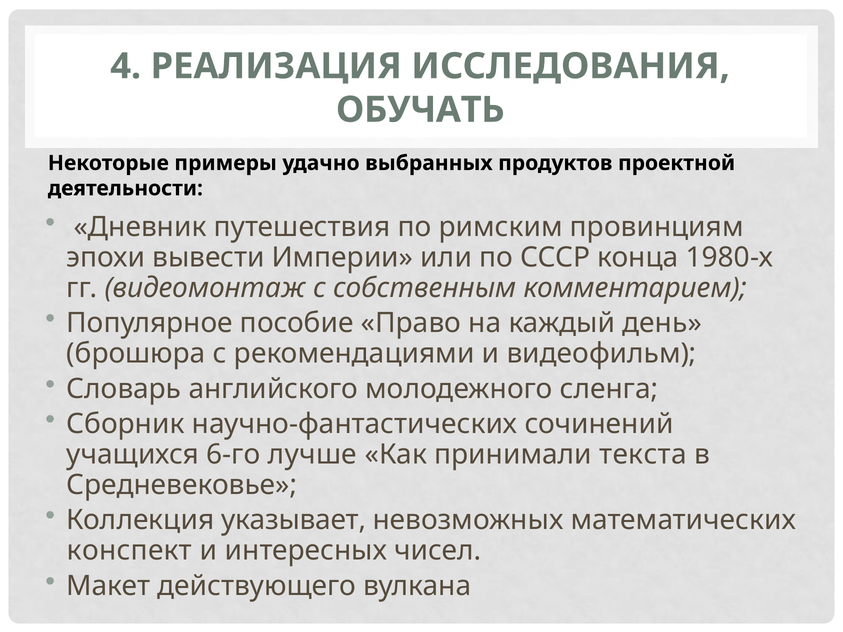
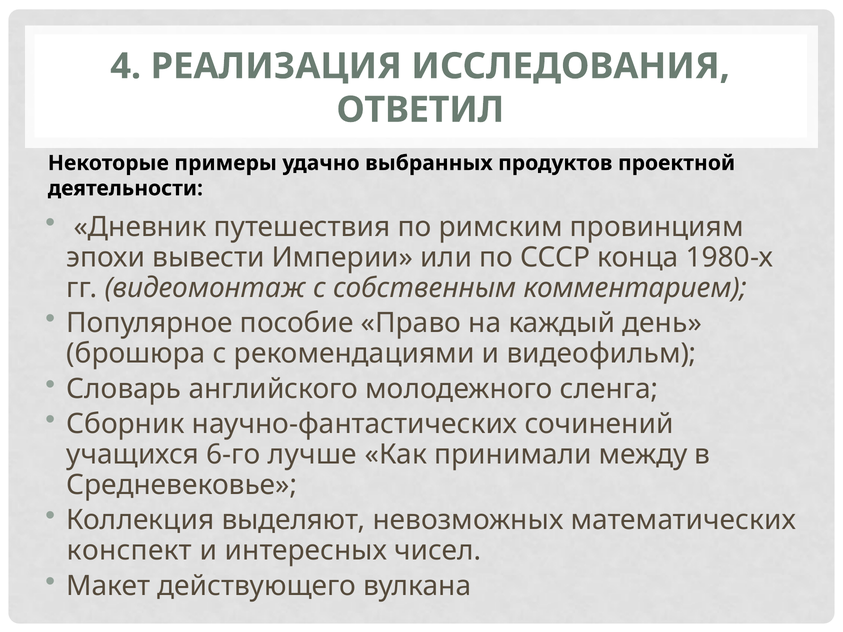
ОБУЧАТЬ: ОБУЧАТЬ -> ОТВЕТИЛ
текста: текста -> между
указывает: указывает -> выделяют
